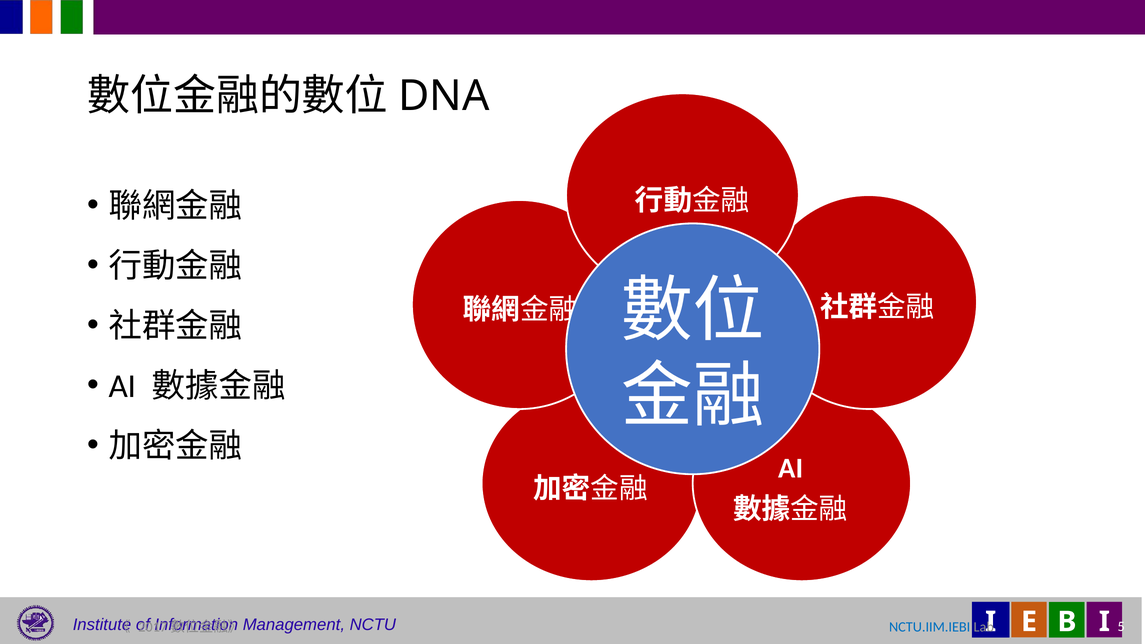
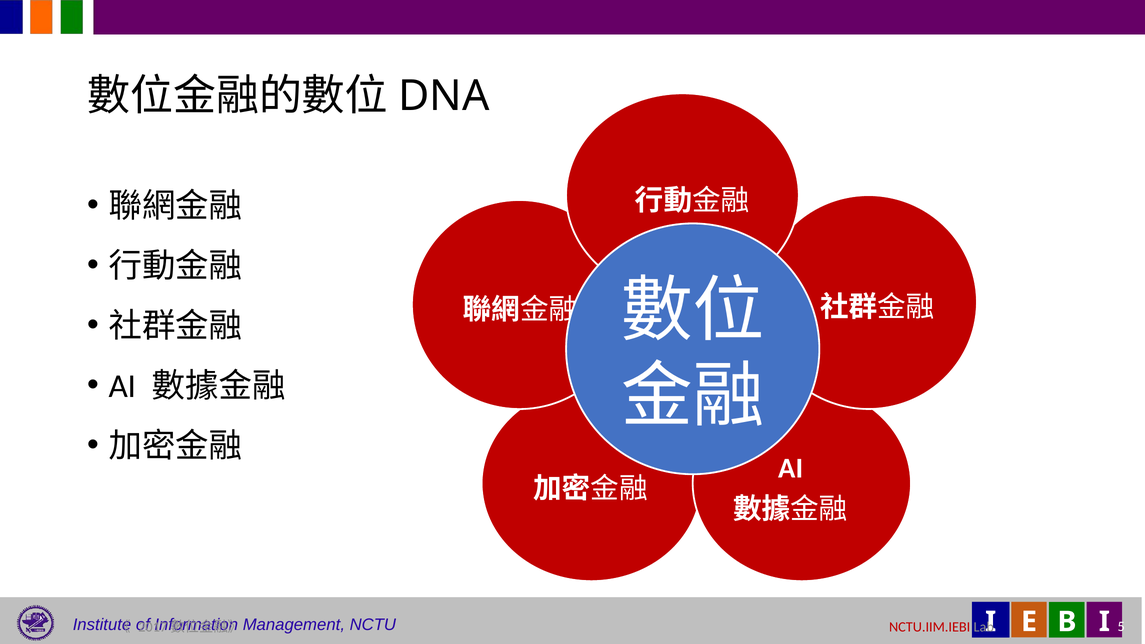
NCTU.IIM.IEBI colour: blue -> red
